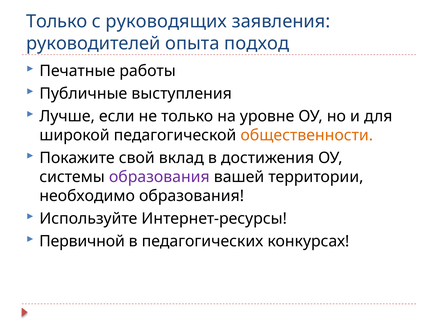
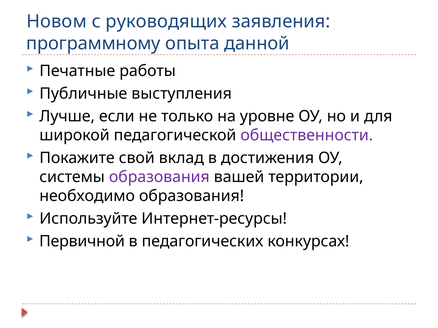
Только at (57, 22): Только -> Новом
руководителей: руководителей -> программному
подход: подход -> данной
общественности colour: orange -> purple
